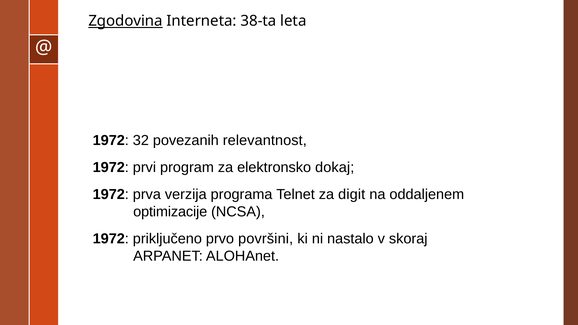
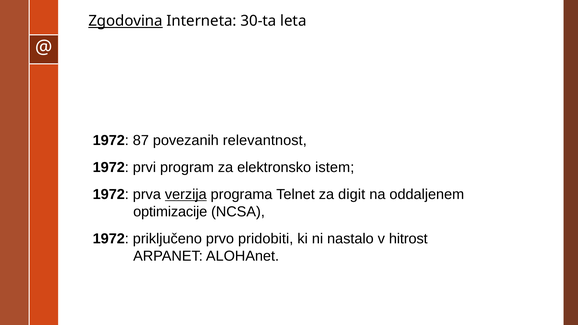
38-ta: 38-ta -> 30-ta
32: 32 -> 87
dokaj: dokaj -> istem
verzija underline: none -> present
površini: površini -> pridobiti
skoraj: skoraj -> hitrost
